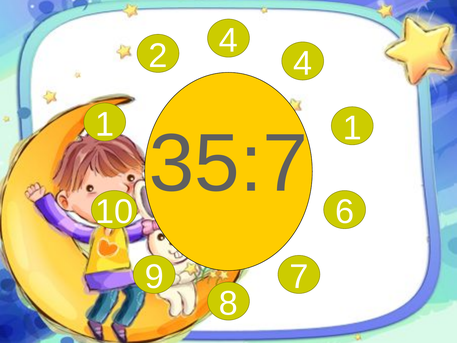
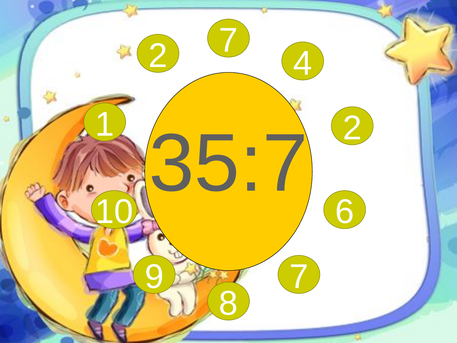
2 4: 4 -> 7
35:7 1: 1 -> 2
